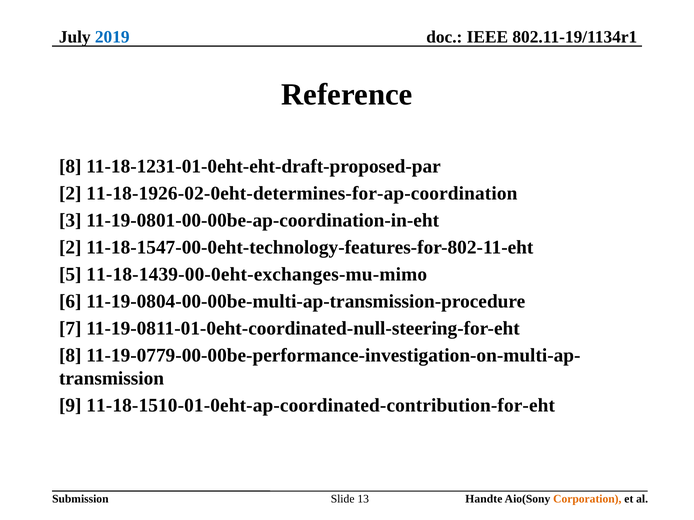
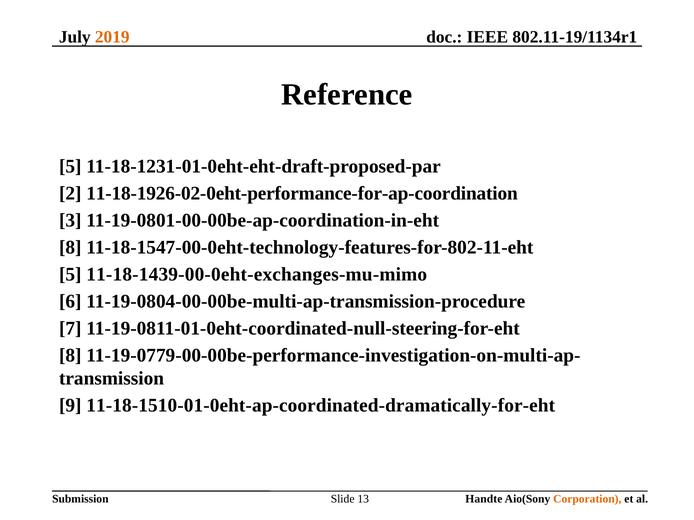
2019 colour: blue -> orange
8 at (70, 167): 8 -> 5
11-18-1926-02-0eht-determines-for-ap-coordination: 11-18-1926-02-0eht-determines-for-ap-coordination -> 11-18-1926-02-0eht-performance-for-ap-coordination
2 at (70, 248): 2 -> 8
11-18-1510-01-0eht-ap-coordinated-contribution-for-eht: 11-18-1510-01-0eht-ap-coordinated-contribution-for-eht -> 11-18-1510-01-0eht-ap-coordinated-dramatically-for-eht
